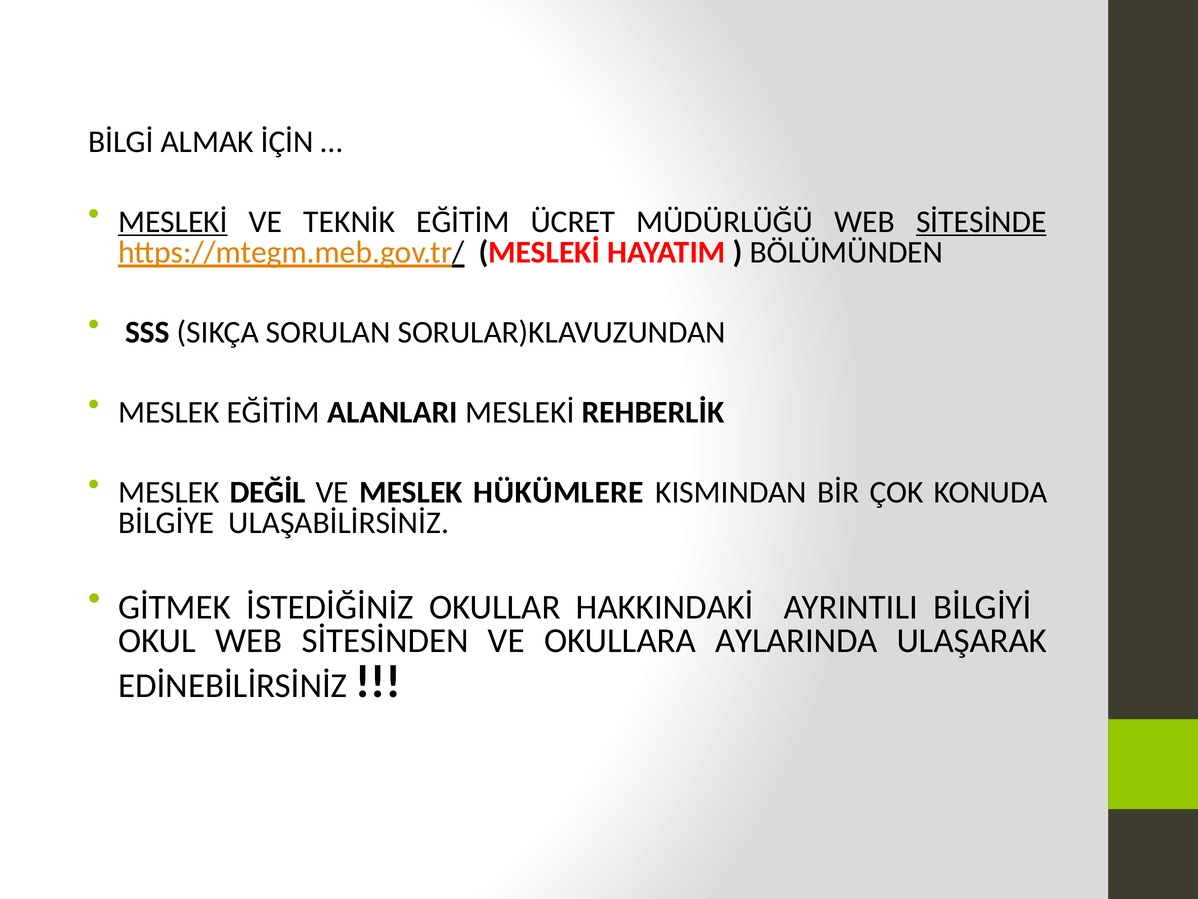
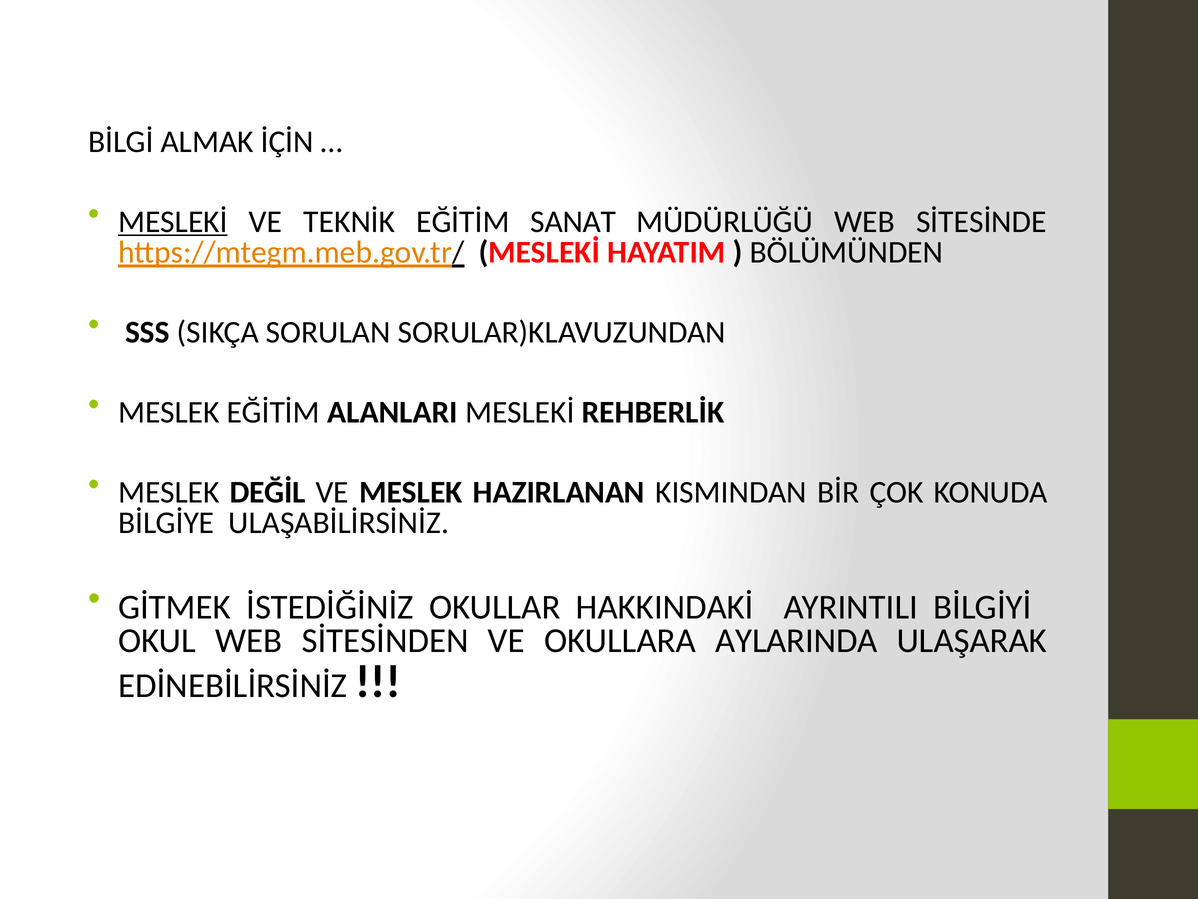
ÜCRET: ÜCRET -> SANAT
SİTESİNDE underline: present -> none
HÜKÜMLERE: HÜKÜMLERE -> HAZIRLANAN
